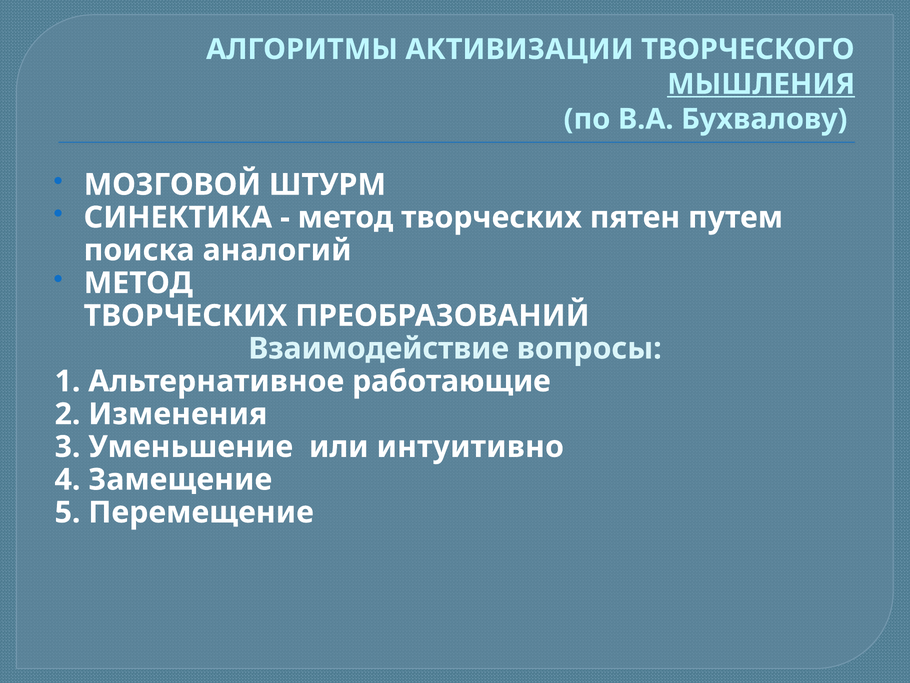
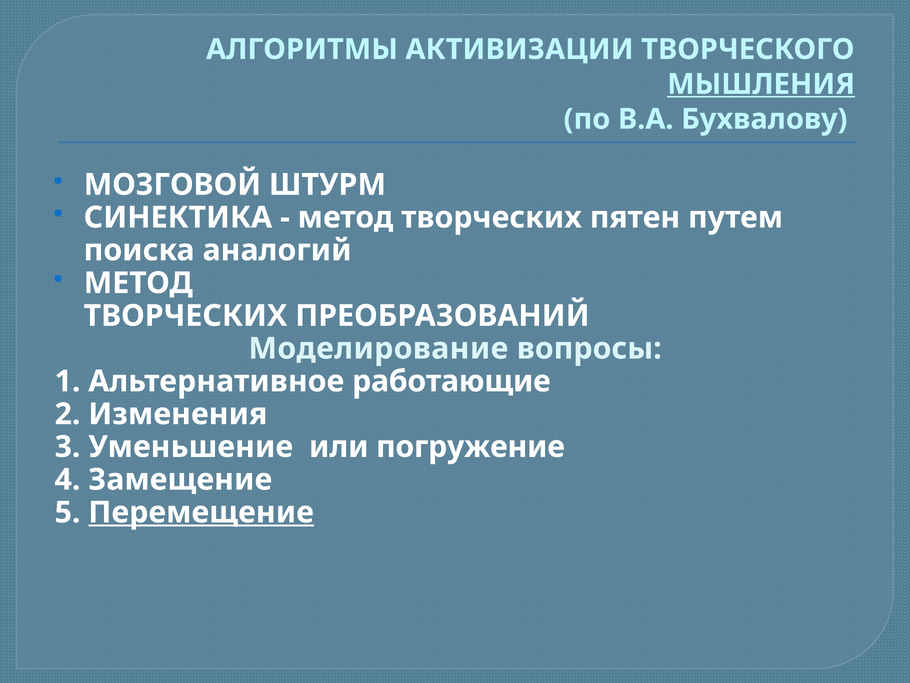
Взаимодействие: Взаимодействие -> Моделирование
интуитивно: интуитивно -> погружение
Перемещение underline: none -> present
